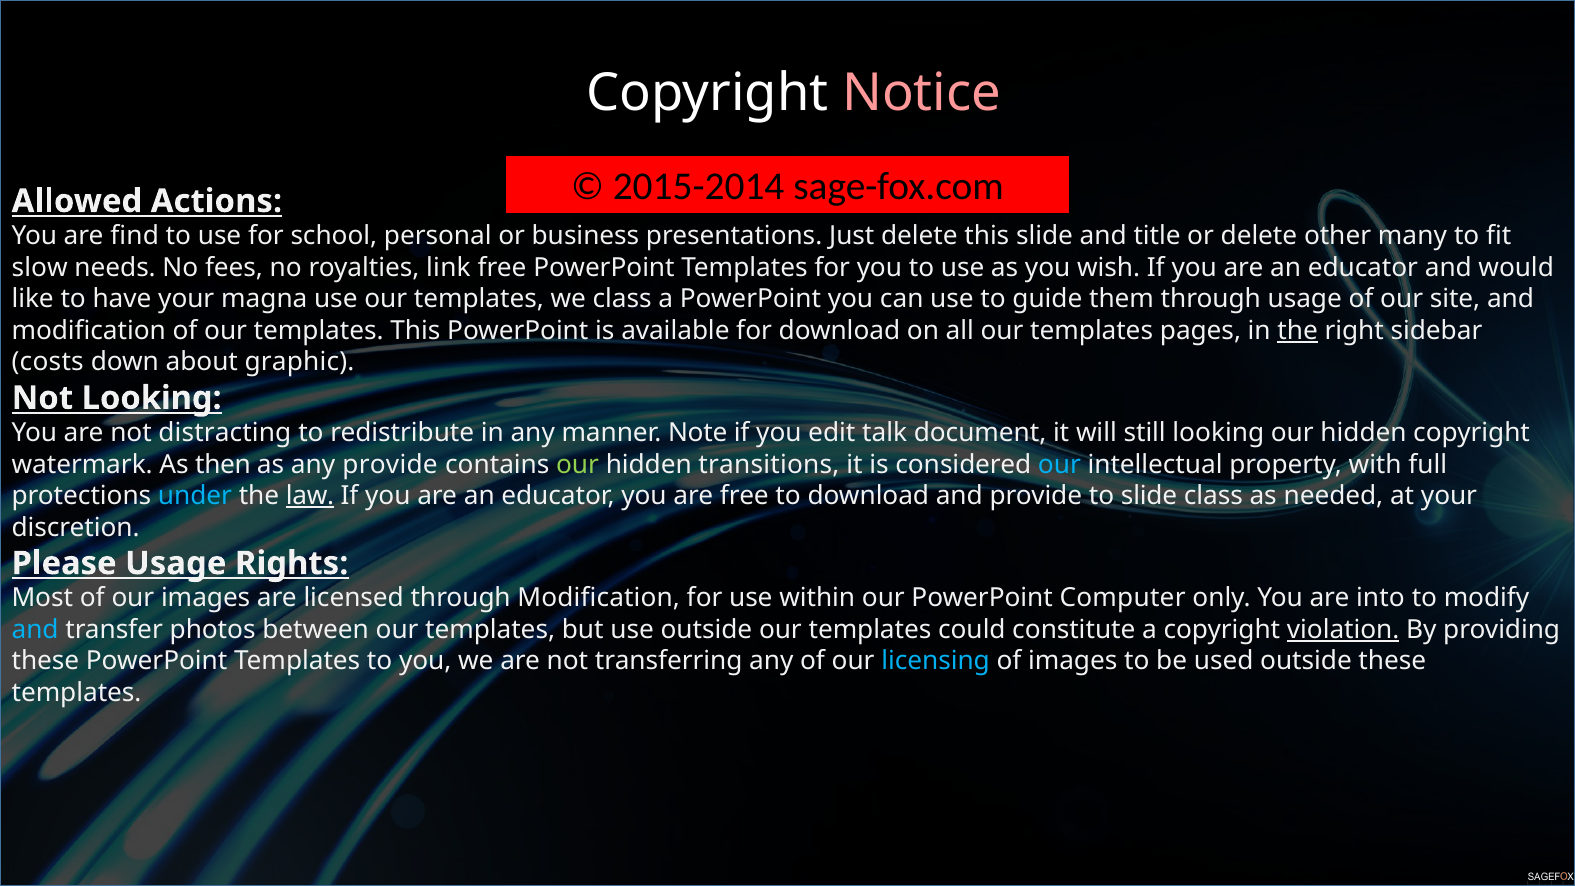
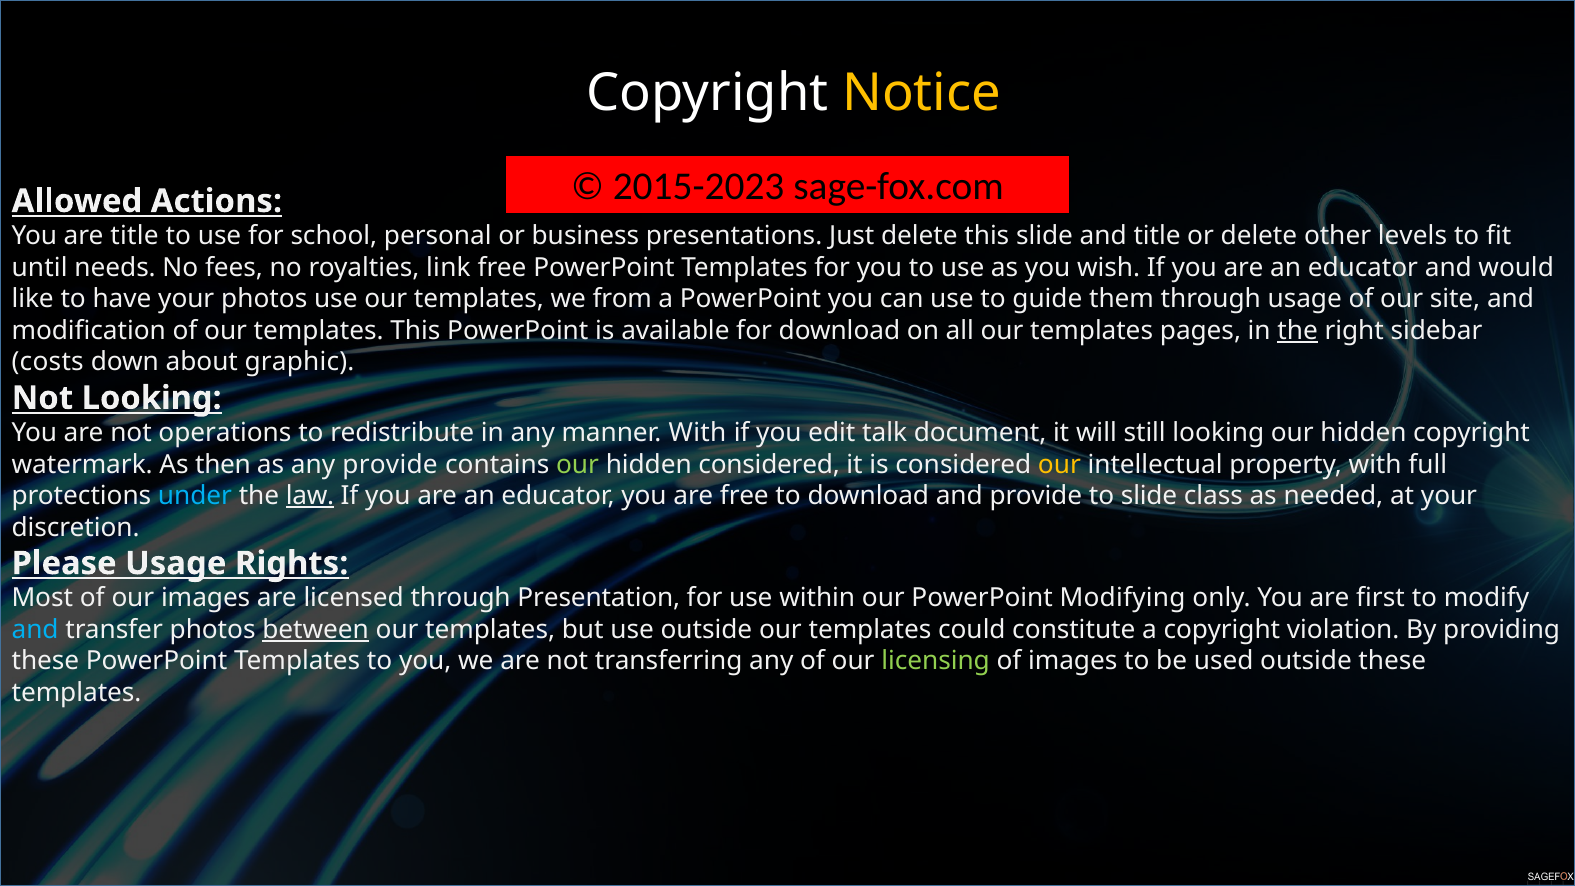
Notice colour: pink -> yellow
2015-2014: 2015-2014 -> 2015-2023
are find: find -> title
many: many -> levels
slow: slow -> until
your magna: magna -> photos
we class: class -> from
distracting: distracting -> operations
manner Note: Note -> With
hidden transitions: transitions -> considered
our at (1059, 464) colour: light blue -> yellow
through Modification: Modification -> Presentation
Computer: Computer -> Modifying
into: into -> first
between underline: none -> present
violation underline: present -> none
licensing colour: light blue -> light green
